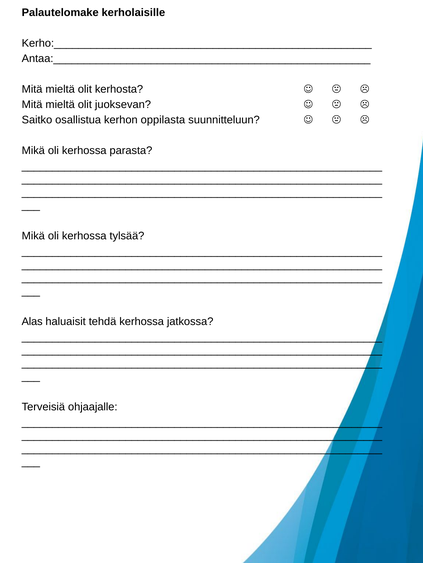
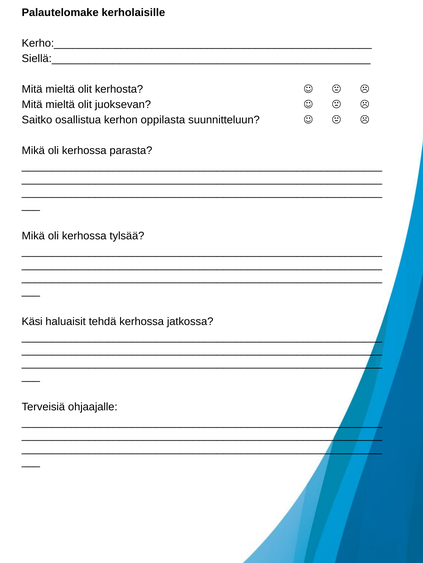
Antaa:____________________________________________________: Antaa:____________________________________________________ -> Siellä:____________________________________________________
Alas: Alas -> Käsi
